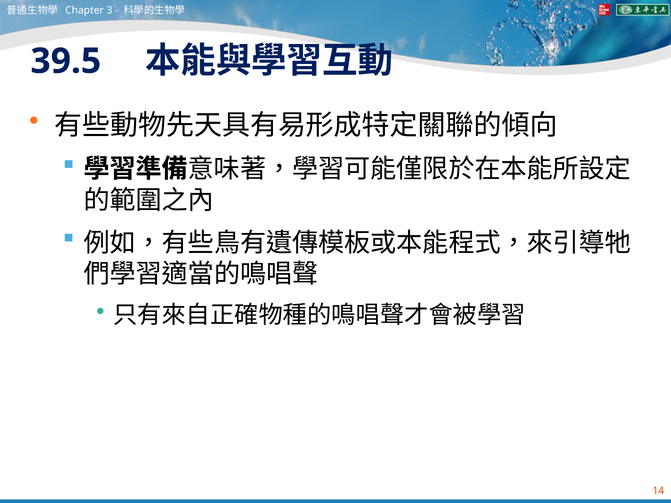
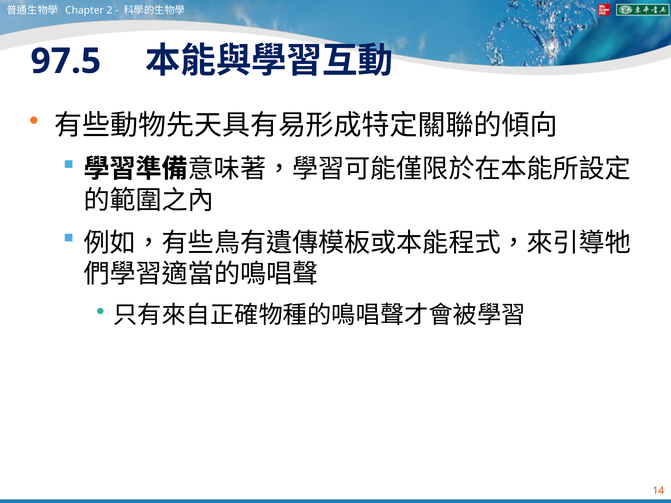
3: 3 -> 2
39.5: 39.5 -> 97.5
